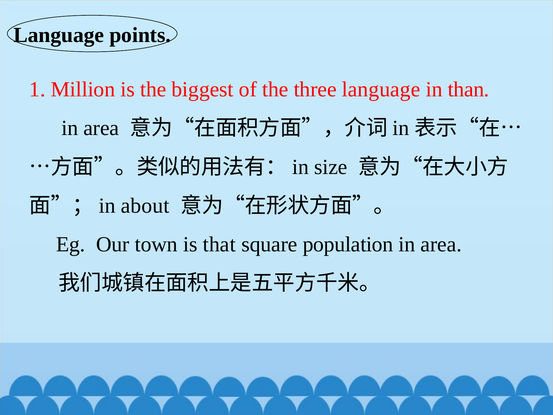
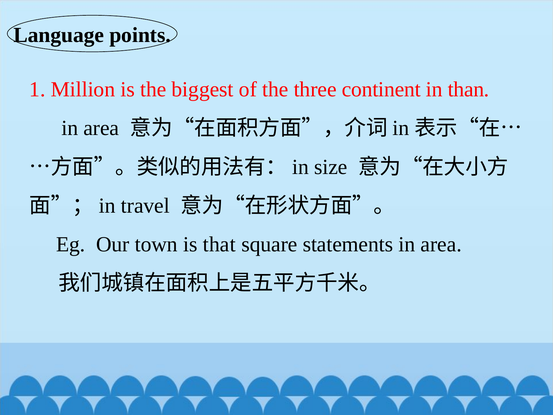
three language: language -> continent
about: about -> travel
population: population -> statements
